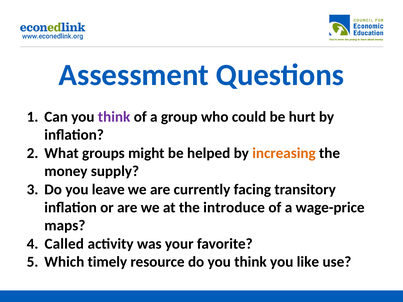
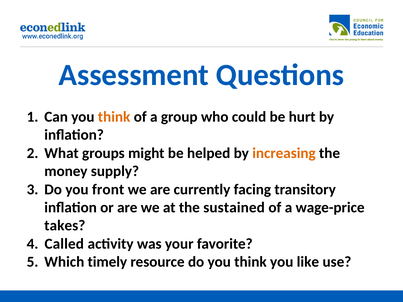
think at (114, 117) colour: purple -> orange
leave: leave -> front
introduce: introduce -> sustained
maps: maps -> takes
